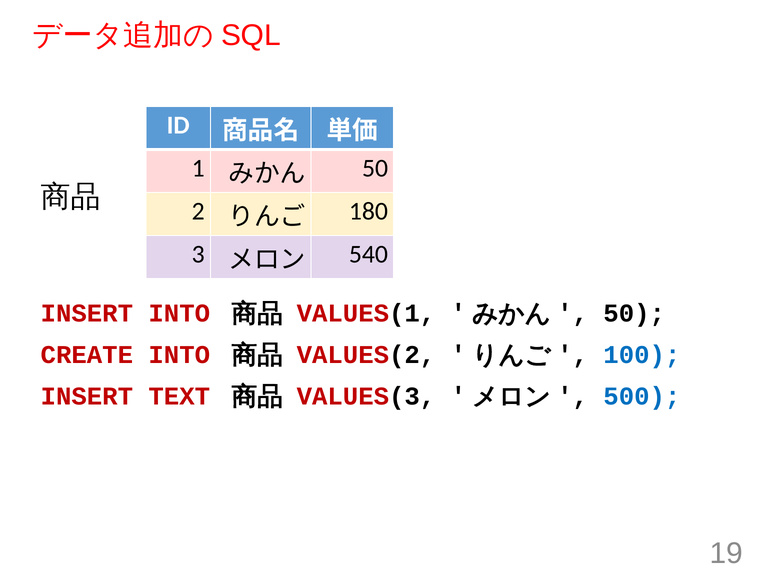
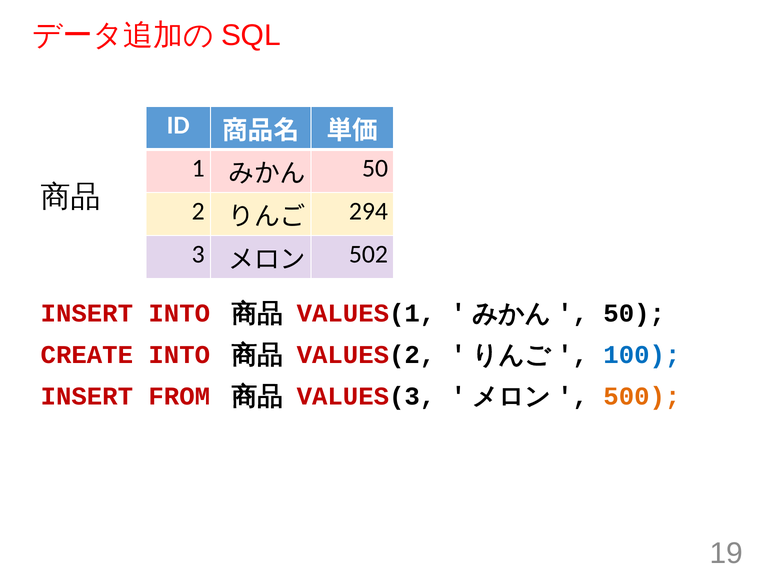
180: 180 -> 294
540: 540 -> 502
TEXT: TEXT -> FROM
500 colour: blue -> orange
